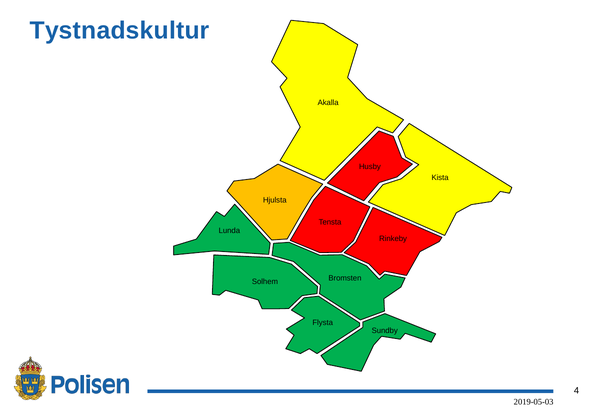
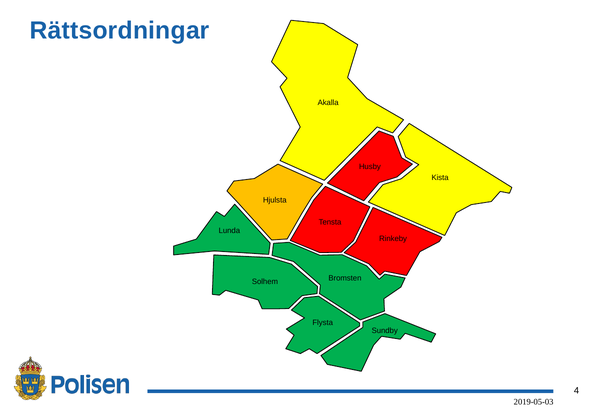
Tystnadskultur: Tystnadskultur -> Rättsordningar
